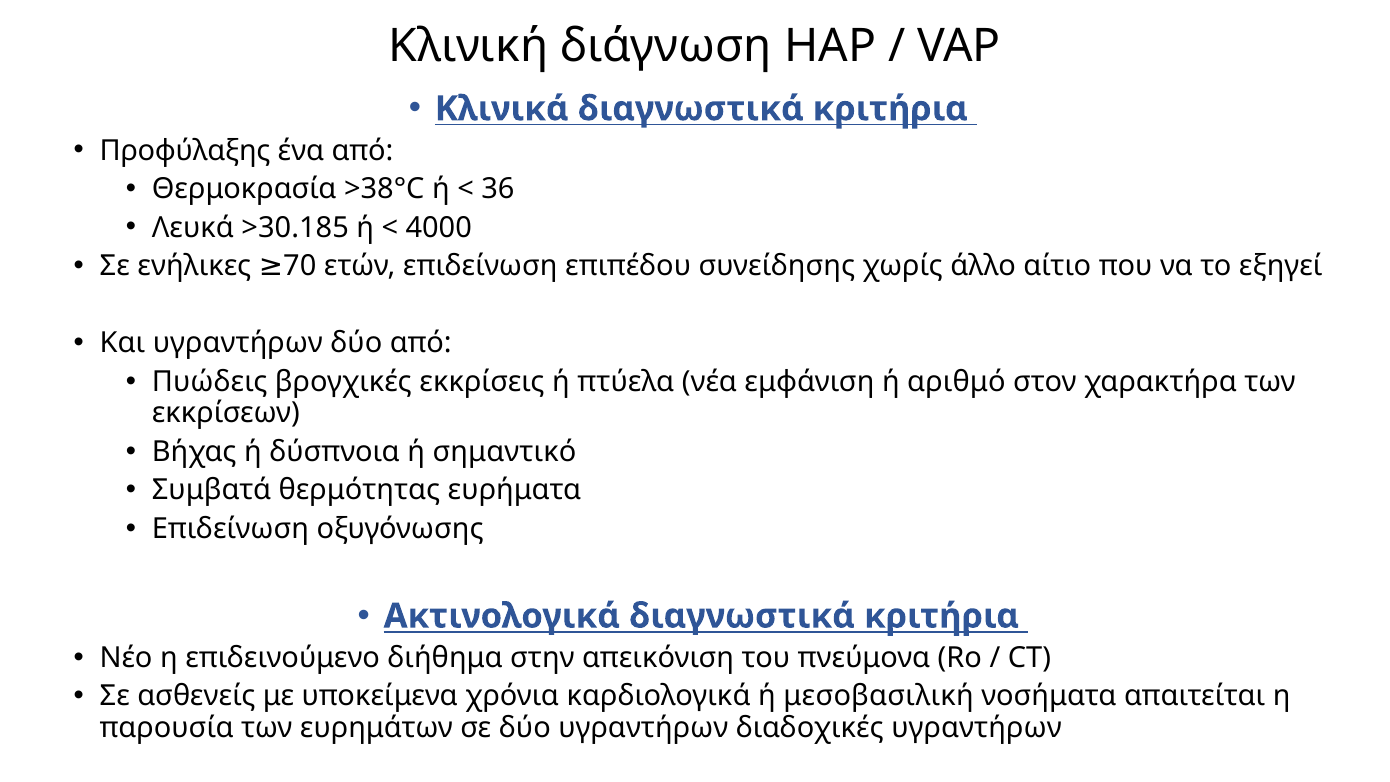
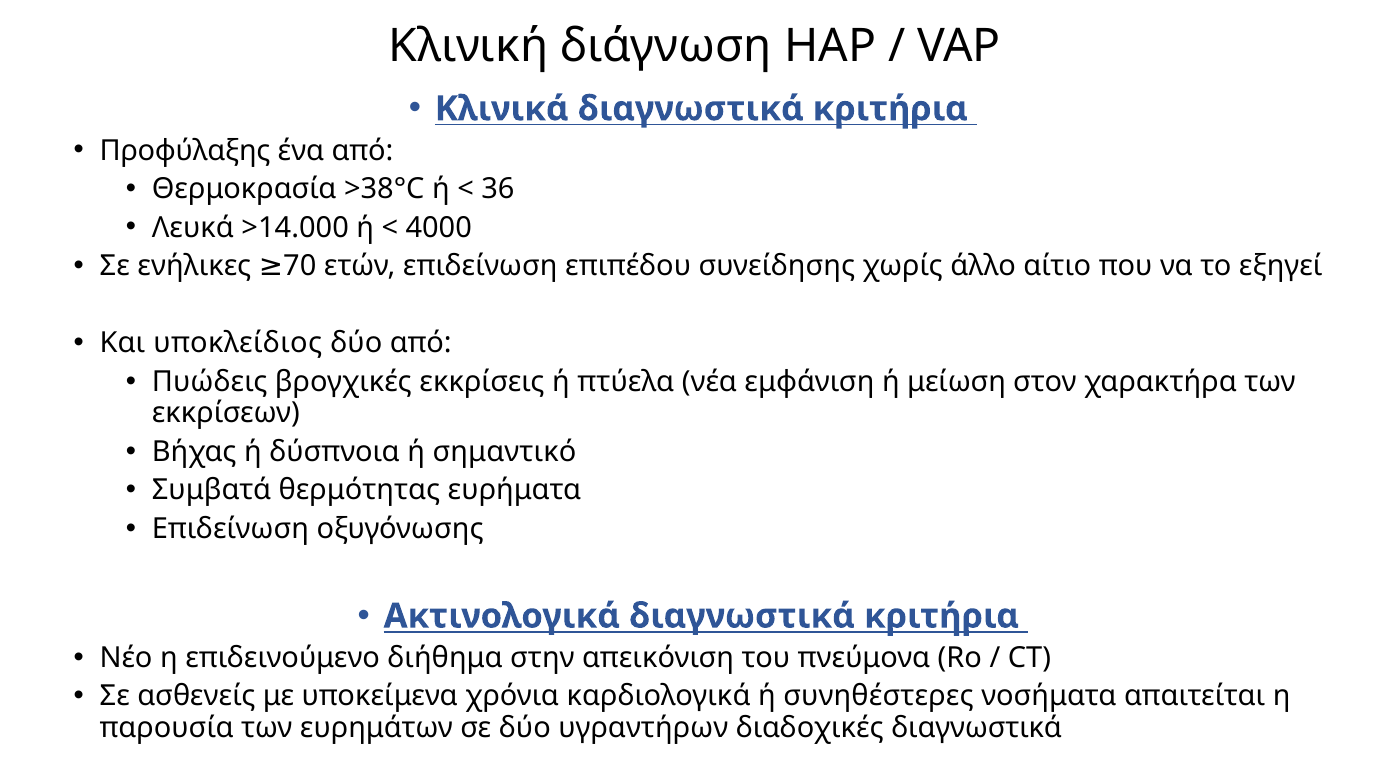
>30.185: >30.185 -> >14.000
Και υγραντήρων: υγραντήρων -> υποκλείδιος
αριθμό: αριθμό -> μείωση
μεσοβασιλική: μεσοβασιλική -> συνηθέστερες
διαδοχικές υγραντήρων: υγραντήρων -> διαγνωστικά
